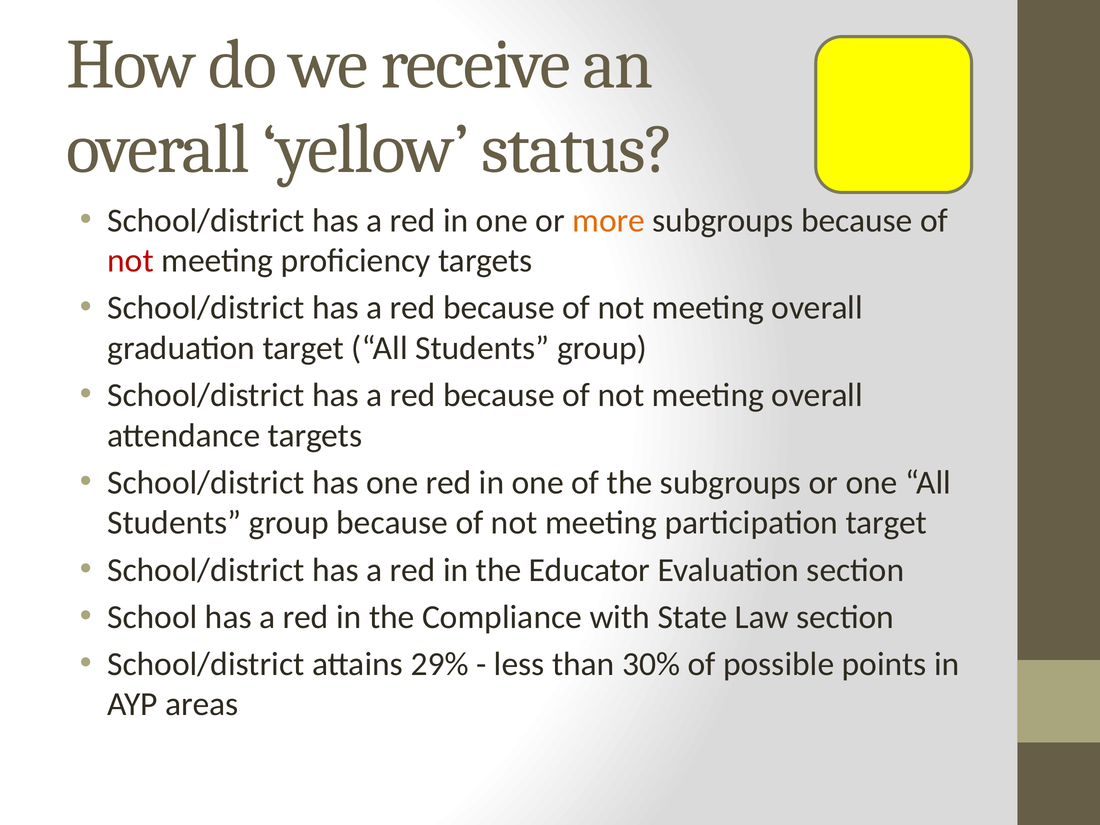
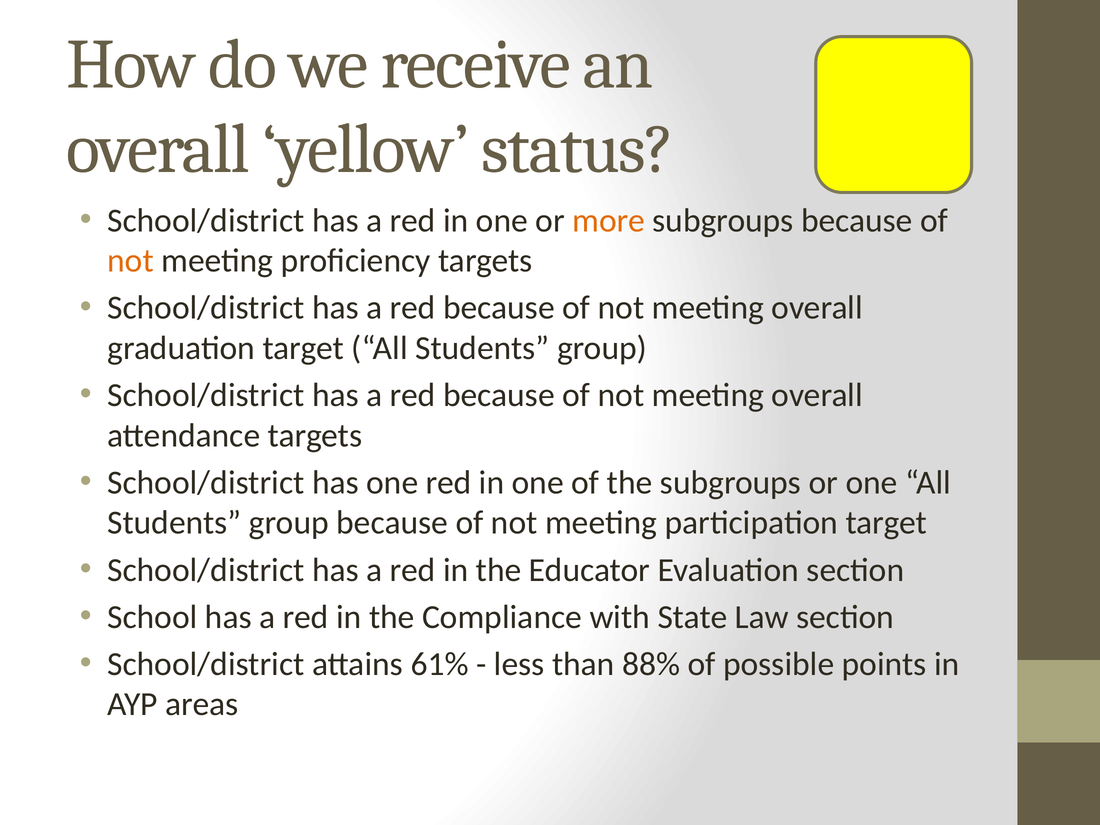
not at (131, 261) colour: red -> orange
29%: 29% -> 61%
30%: 30% -> 88%
